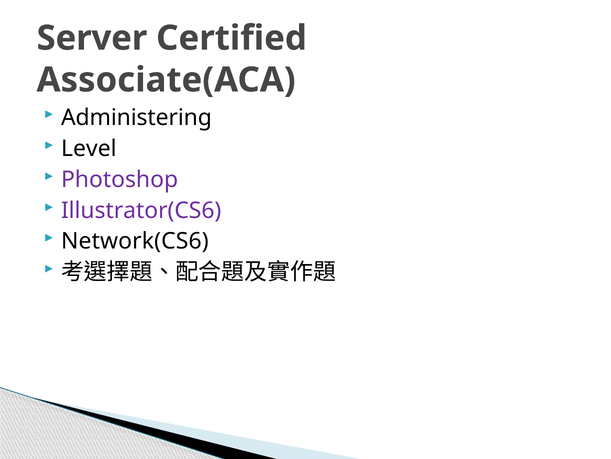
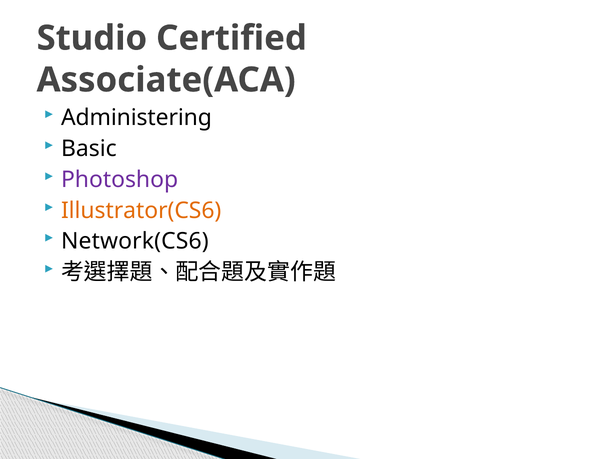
Server: Server -> Studio
Level: Level -> Basic
Illustrator(CS6 colour: purple -> orange
